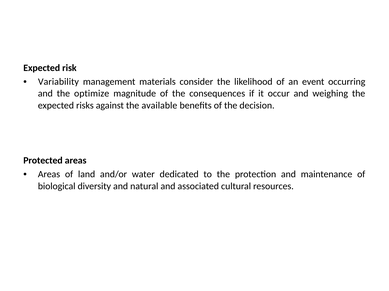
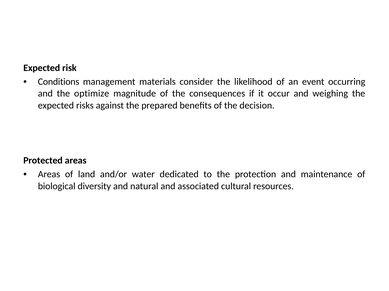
Variability: Variability -> Conditions
available: available -> prepared
